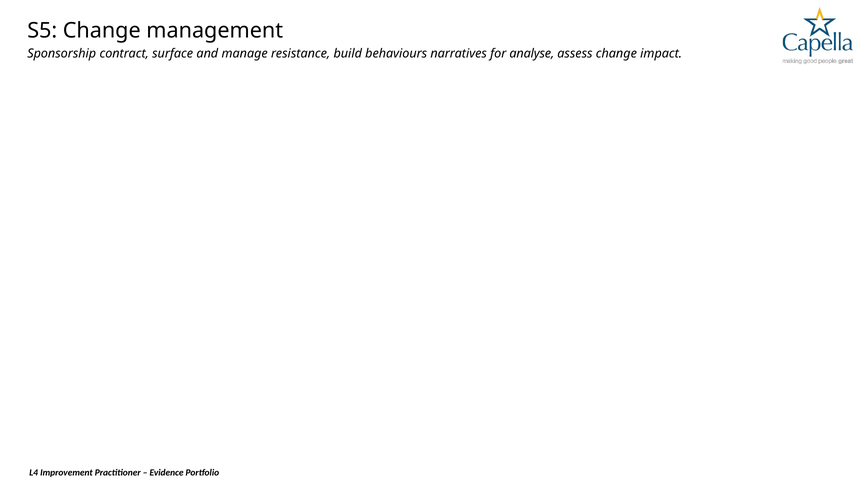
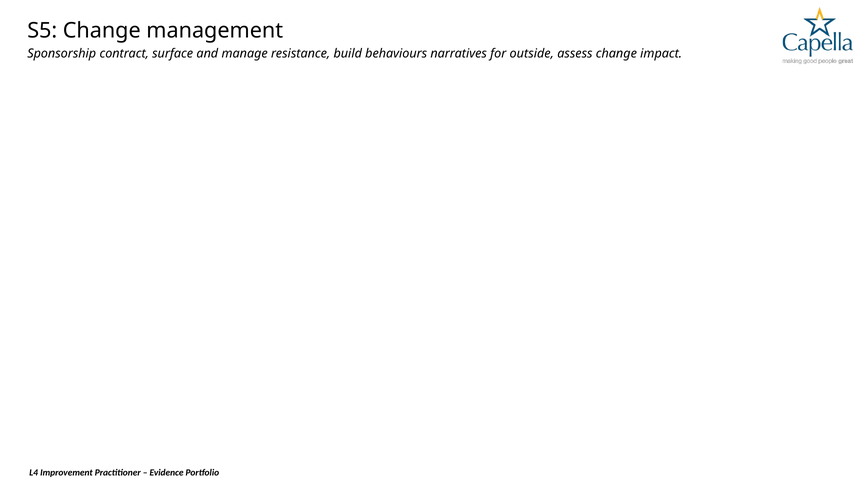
analyse: analyse -> outside
